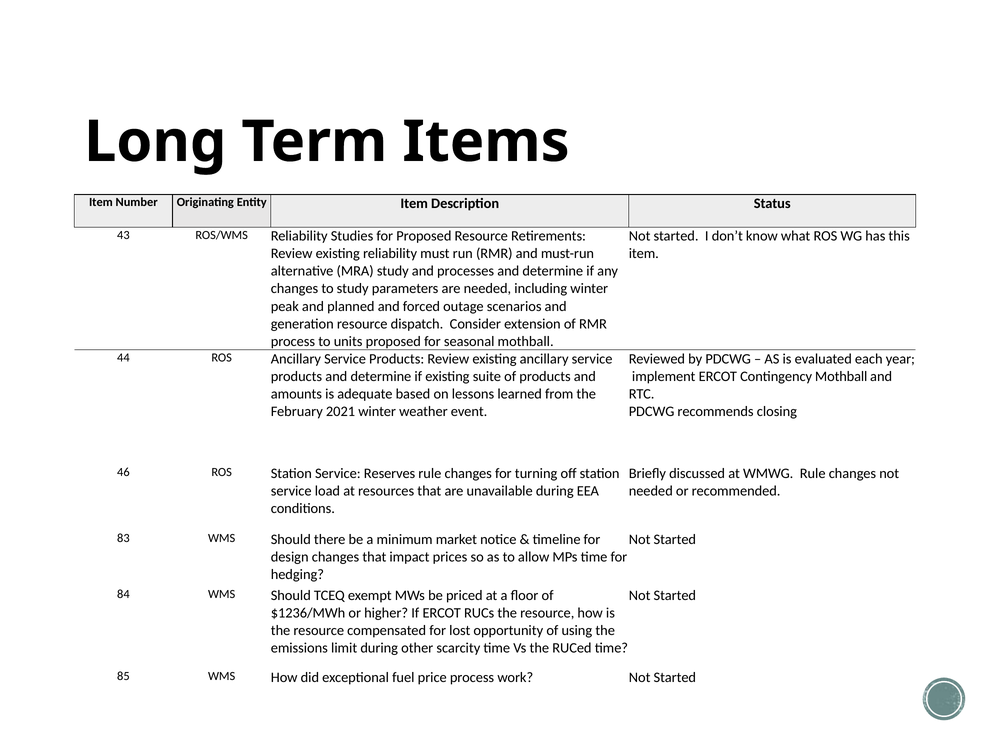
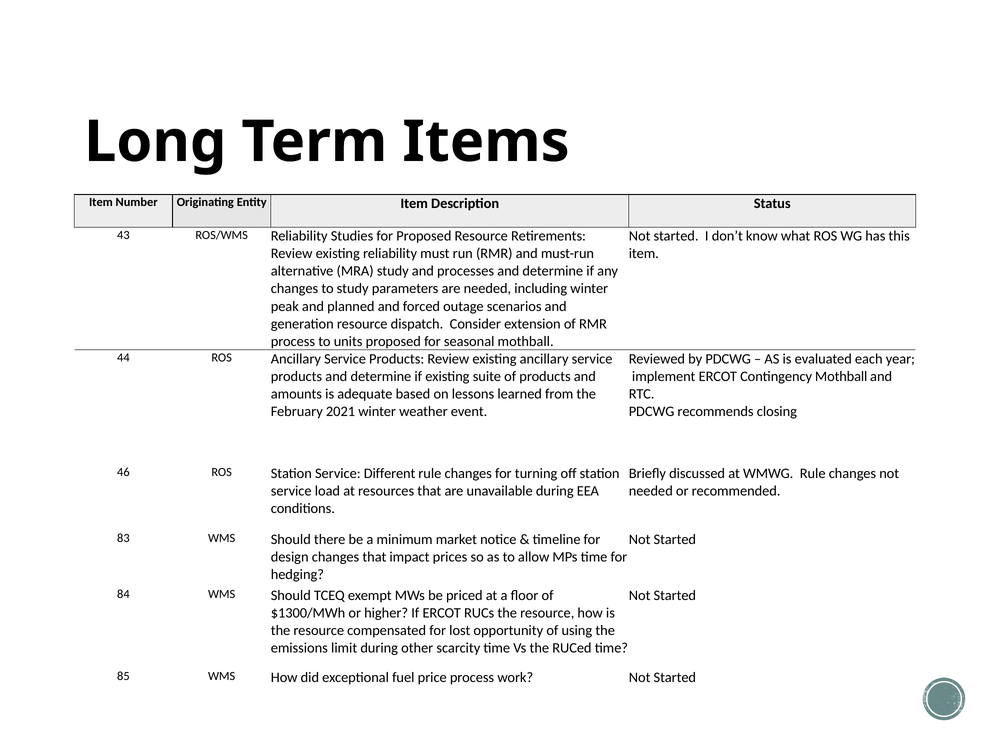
Reserves: Reserves -> Different
$1236/MWh: $1236/MWh -> $1300/MWh
